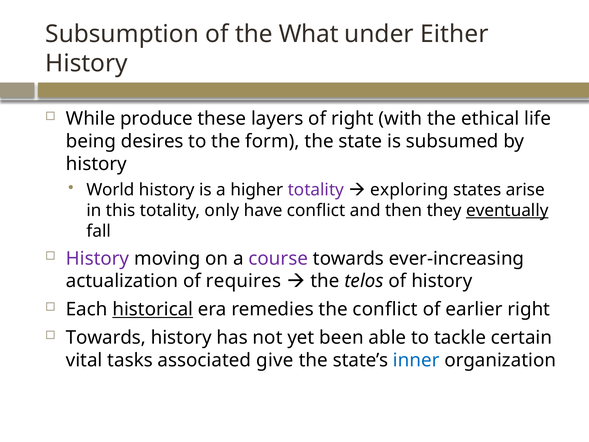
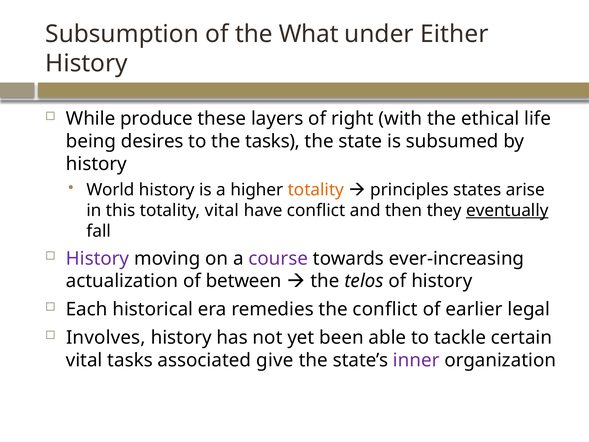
the form: form -> tasks
totality at (316, 190) colour: purple -> orange
exploring: exploring -> principles
totality only: only -> vital
requires: requires -> between
historical underline: present -> none
earlier right: right -> legal
Towards at (106, 337): Towards -> Involves
inner colour: blue -> purple
